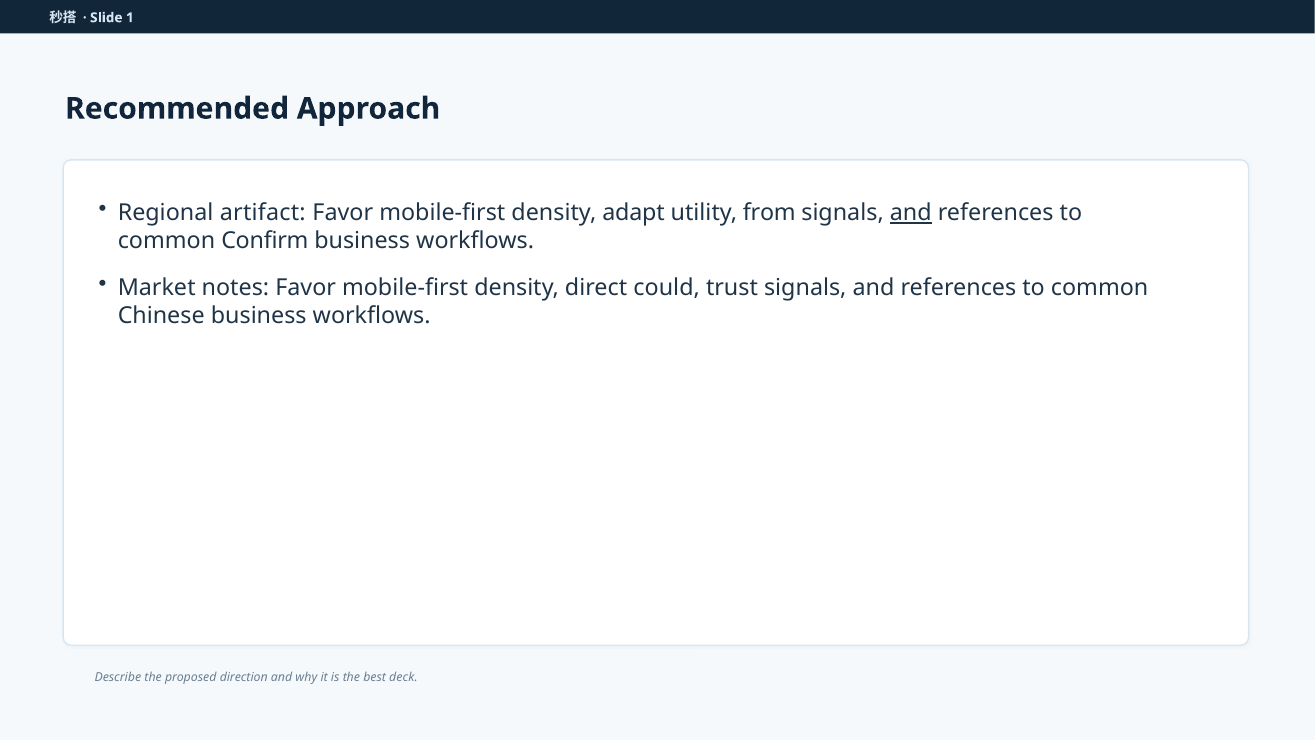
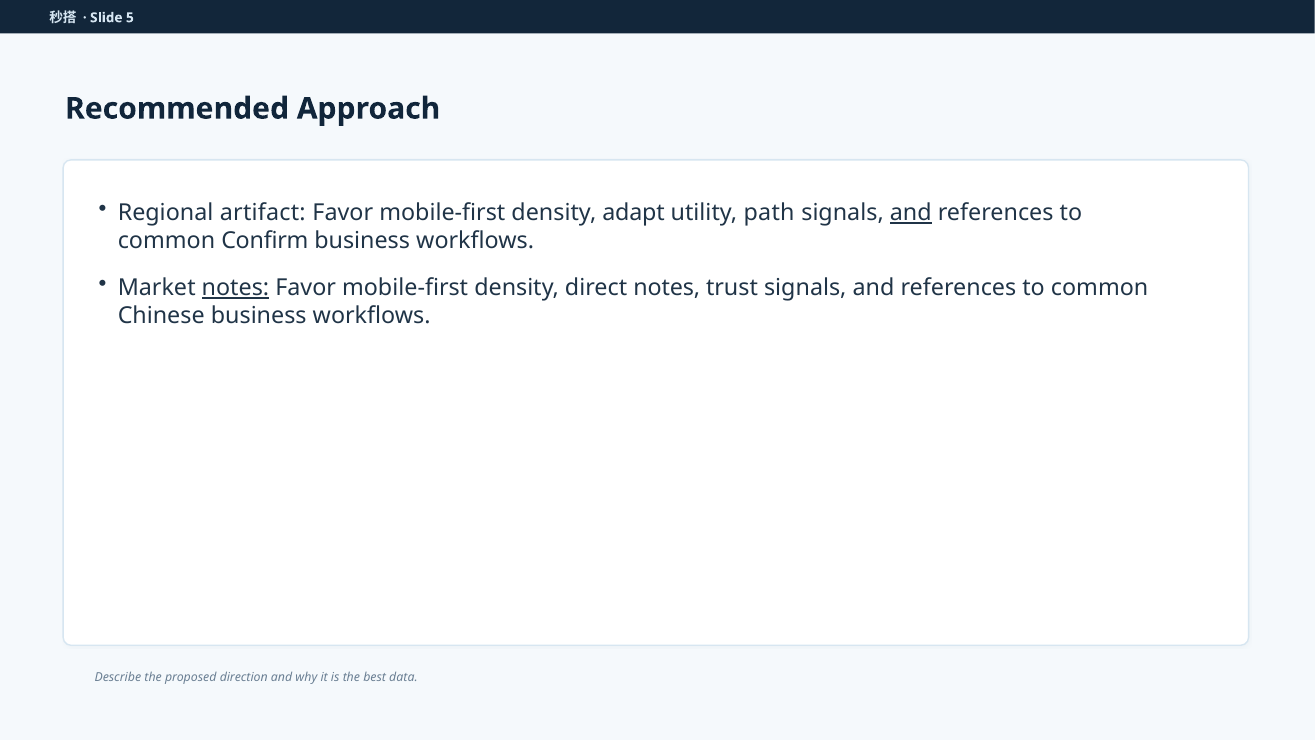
1: 1 -> 5
from: from -> path
notes at (235, 288) underline: none -> present
direct could: could -> notes
deck: deck -> data
